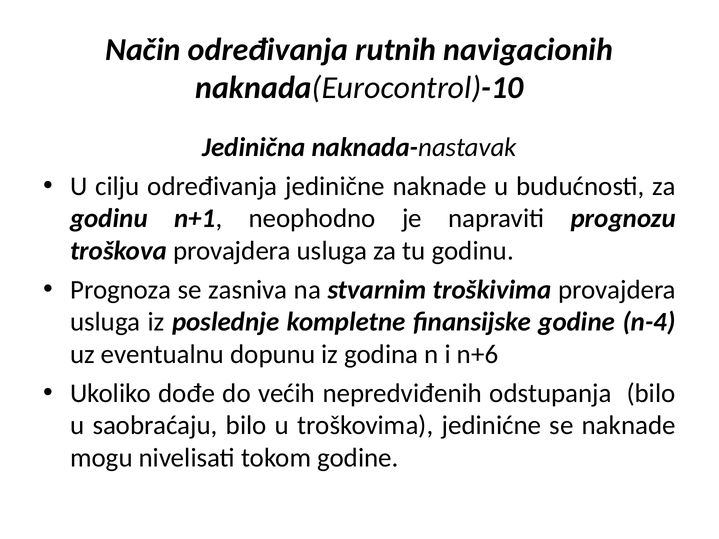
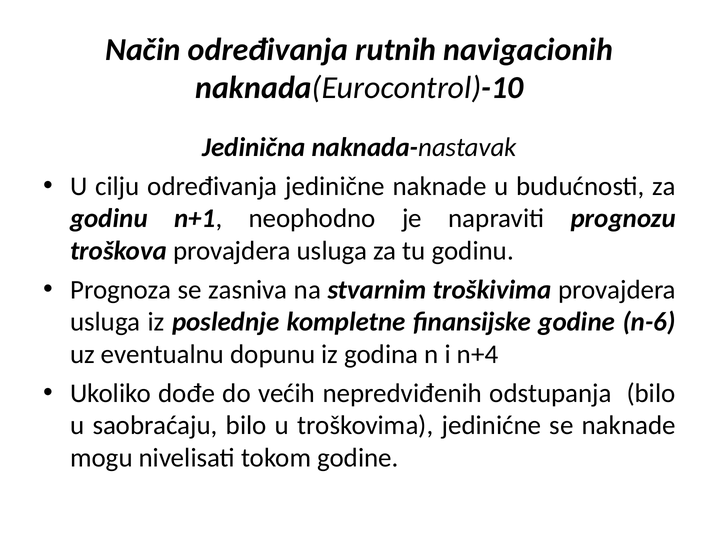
n-4: n-4 -> n-6
n+6: n+6 -> n+4
